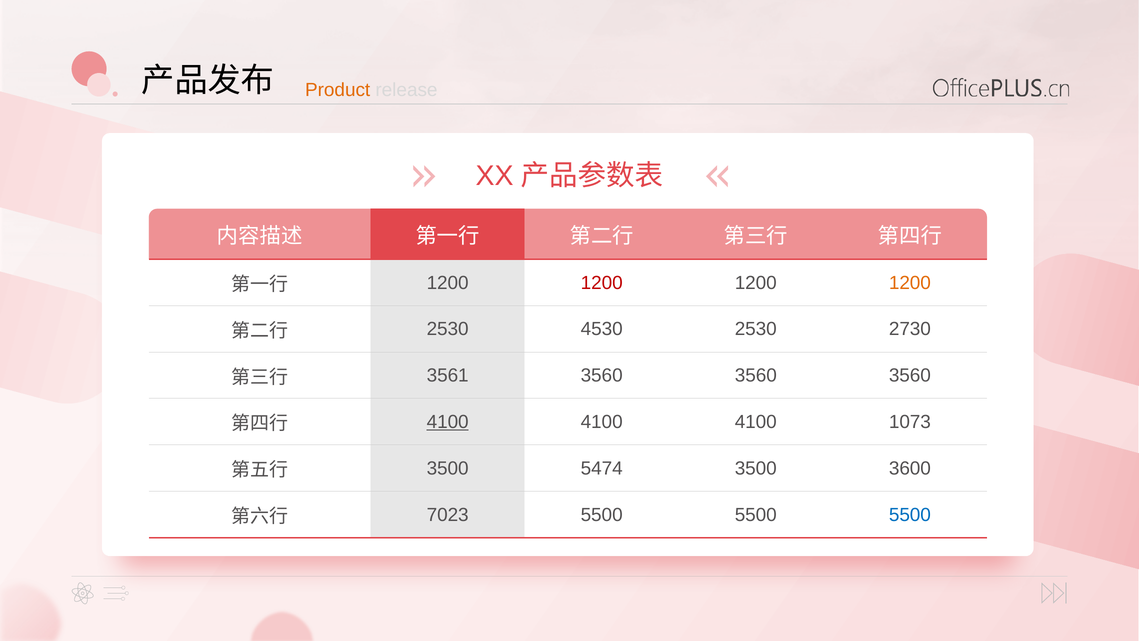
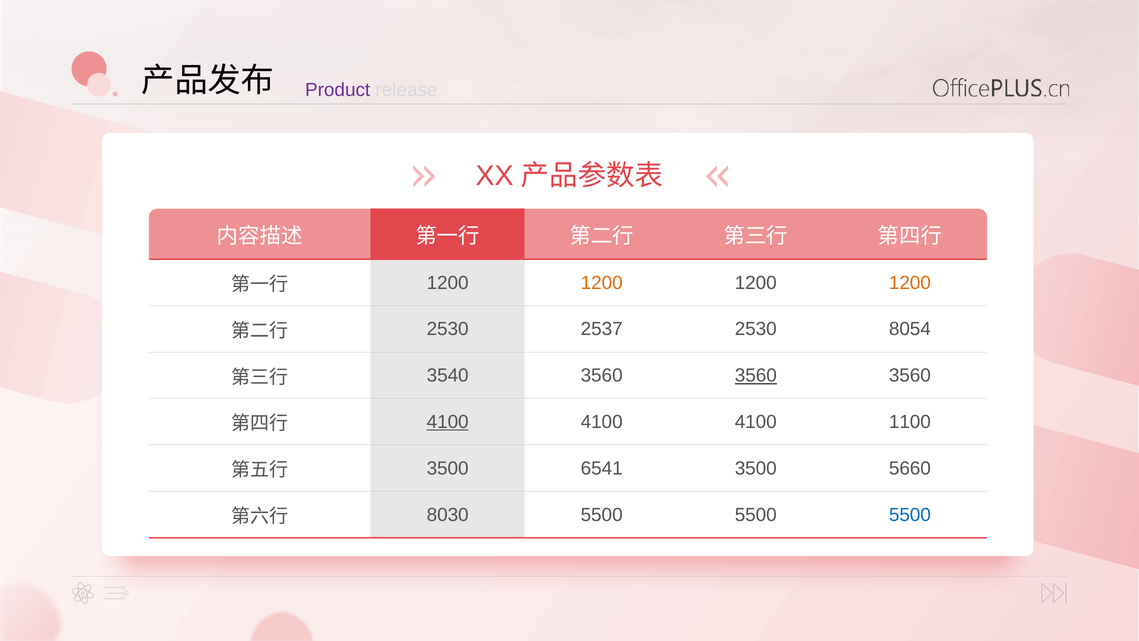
Product colour: orange -> purple
1200 at (602, 283) colour: red -> orange
4530: 4530 -> 2537
2730: 2730 -> 8054
3561: 3561 -> 3540
3560 at (756, 375) underline: none -> present
1073: 1073 -> 1100
5474: 5474 -> 6541
3600: 3600 -> 5660
7023: 7023 -> 8030
